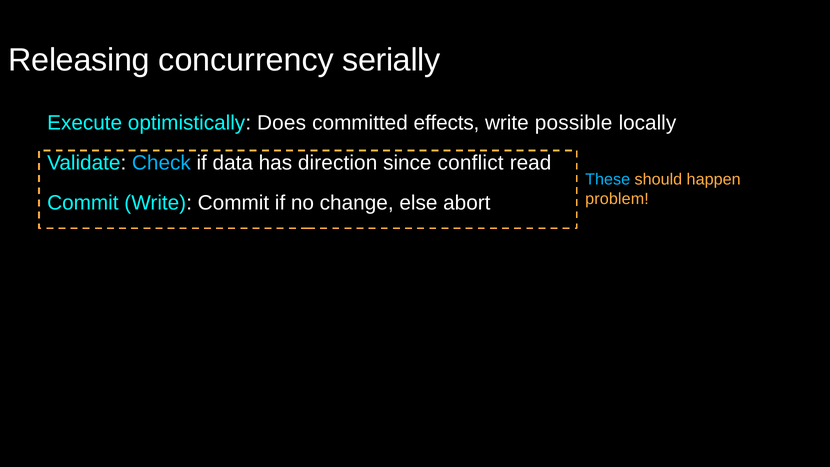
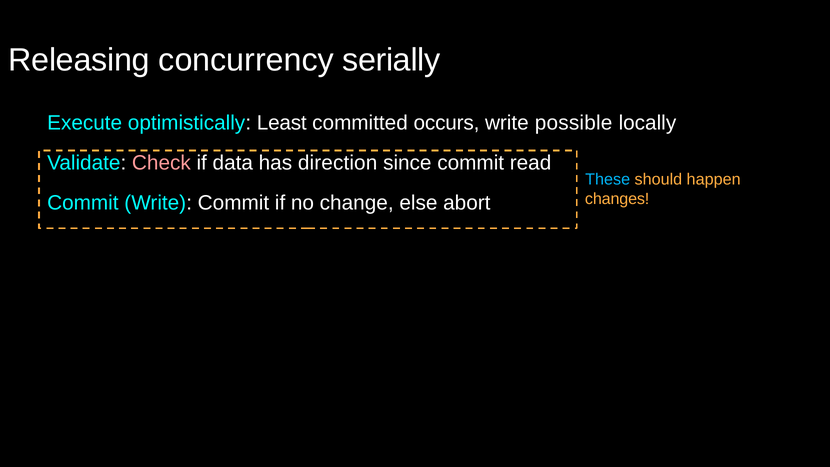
Does: Does -> Least
effects: effects -> occurs
Check colour: light blue -> pink
since conflict: conflict -> commit
problem: problem -> changes
